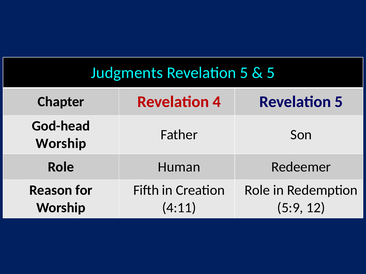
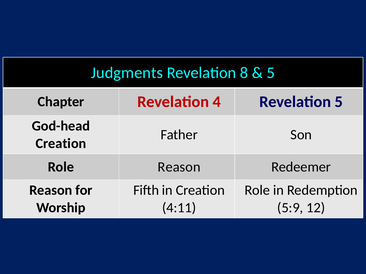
5 at (244, 73): 5 -> 8
Worship at (61, 144): Worship -> Creation
Role Human: Human -> Reason
